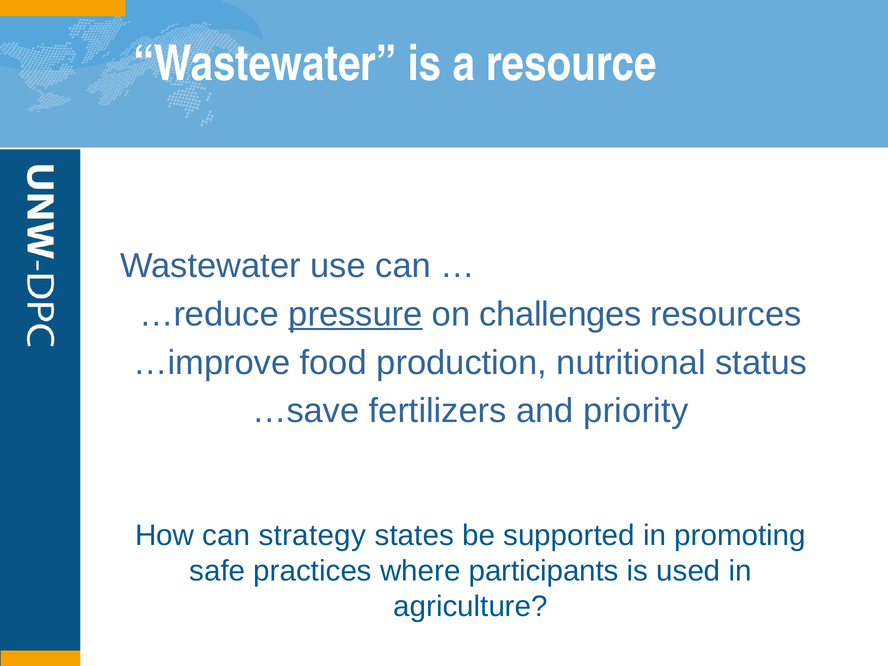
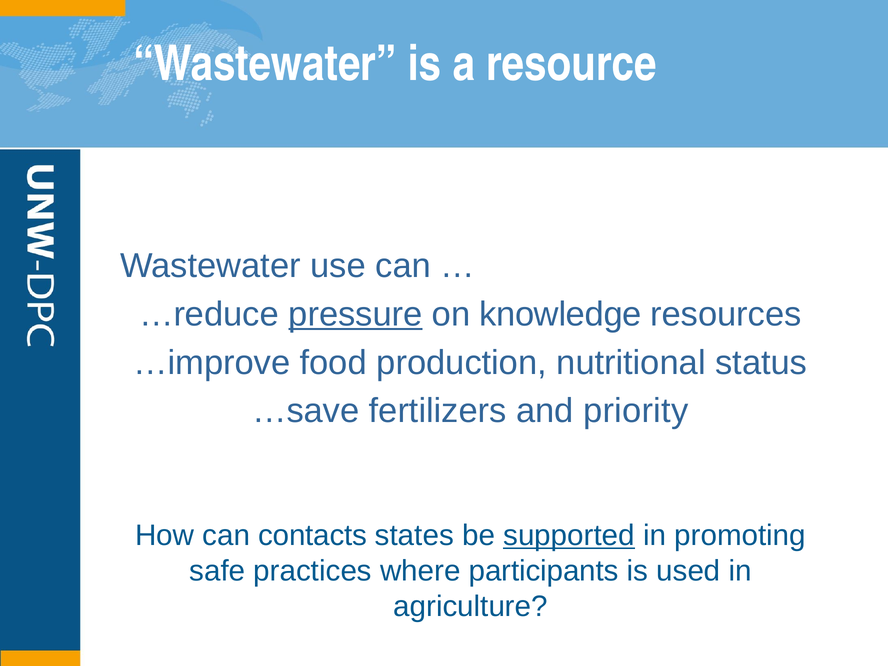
challenges: challenges -> knowledge
strategy: strategy -> contacts
supported underline: none -> present
